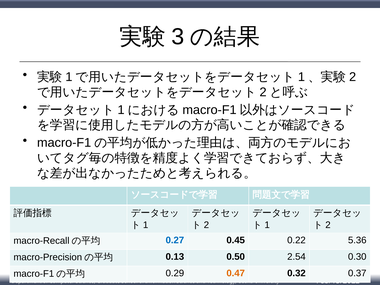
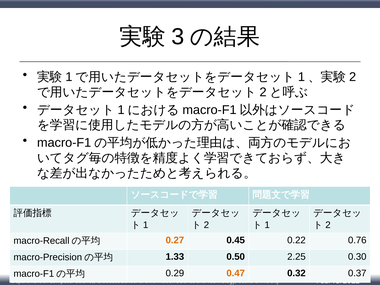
0.27 colour: blue -> orange
5.36: 5.36 -> 0.76
0.13: 0.13 -> 1.33
2.54: 2.54 -> 2.25
